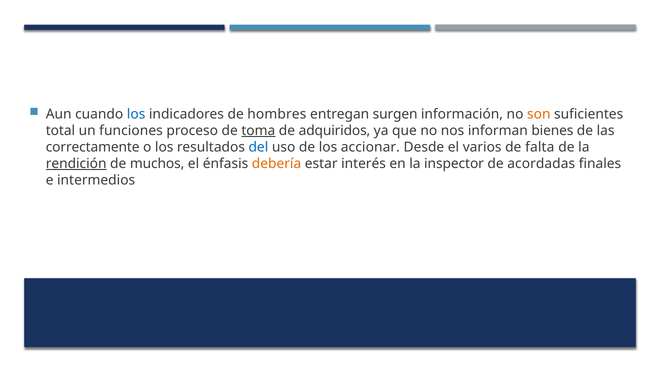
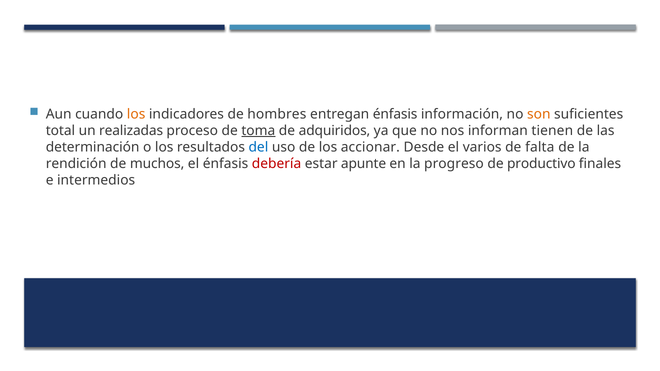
los at (136, 114) colour: blue -> orange
entregan surgen: surgen -> énfasis
funciones: funciones -> realizadas
bienes: bienes -> tienen
correctamente: correctamente -> determinación
rendición underline: present -> none
debería colour: orange -> red
interés: interés -> apunte
inspector: inspector -> progreso
acordadas: acordadas -> productivo
